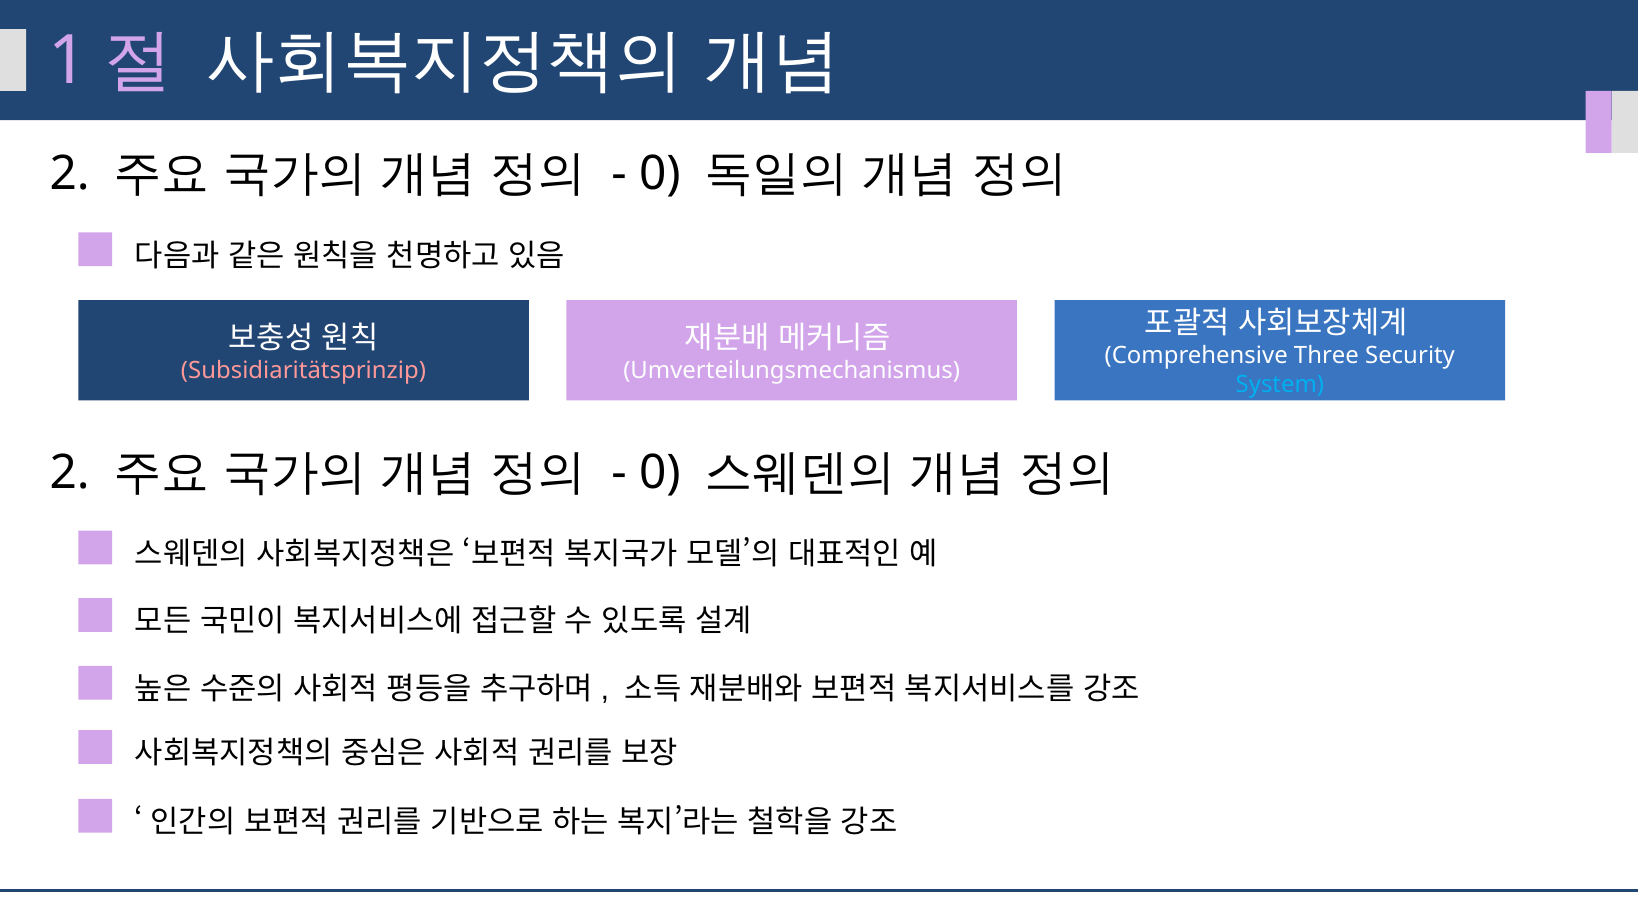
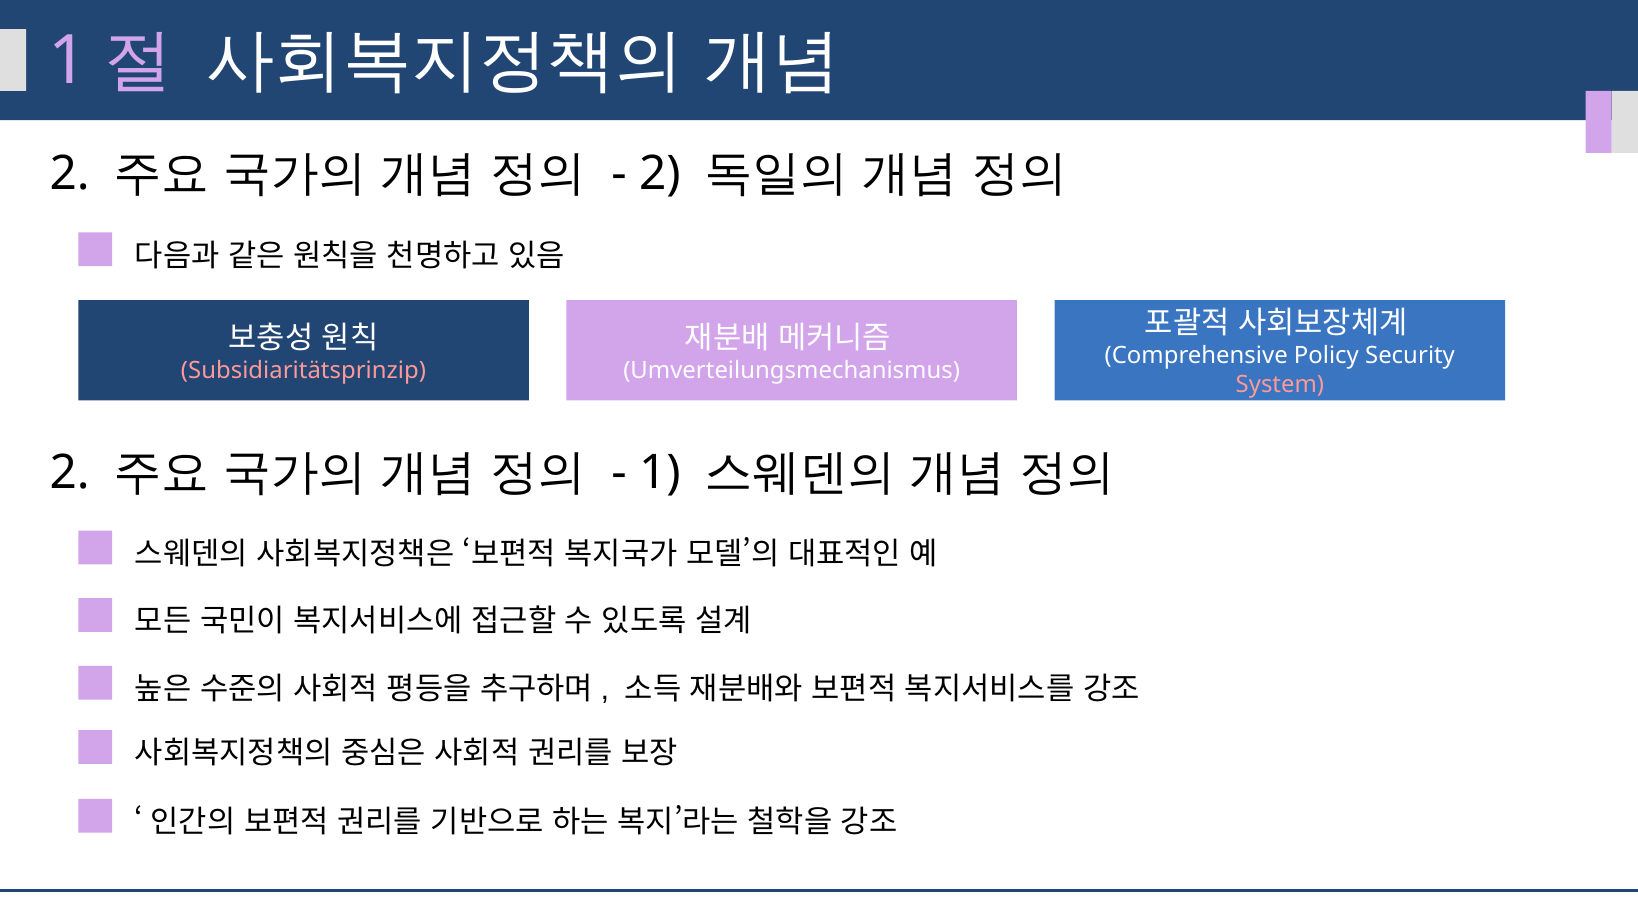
0 at (660, 174): 0 -> 2
Three: Three -> Policy
System colour: light blue -> pink
0 at (660, 472): 0 -> 1
